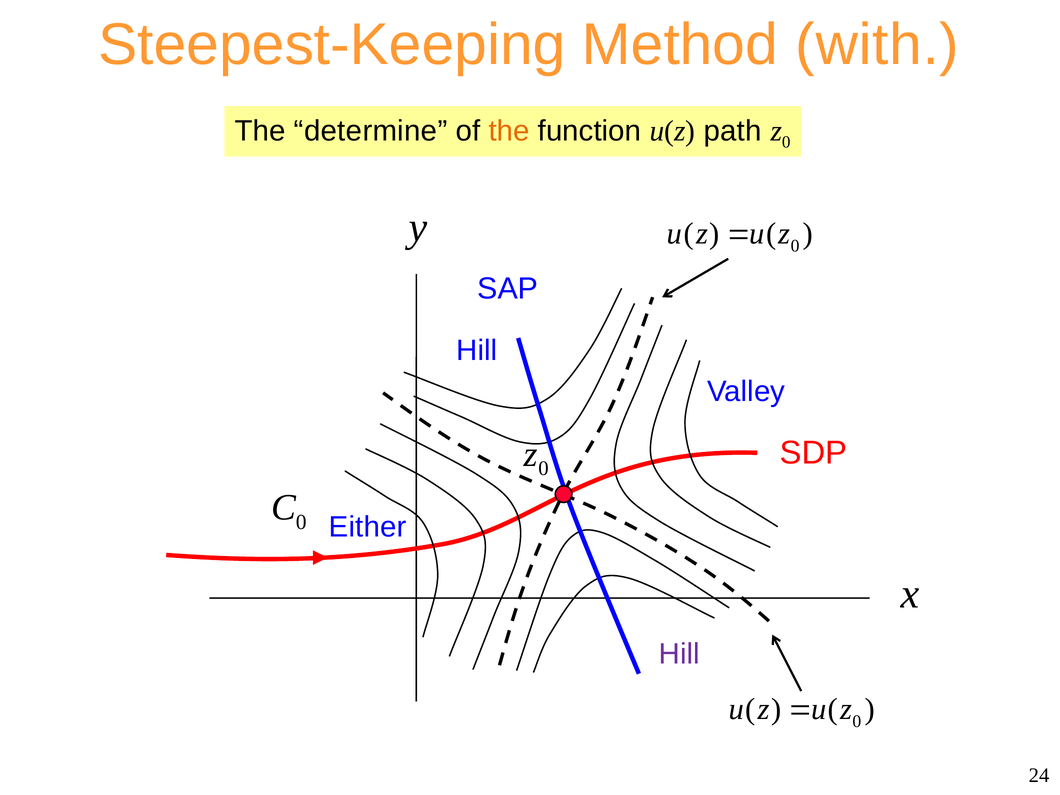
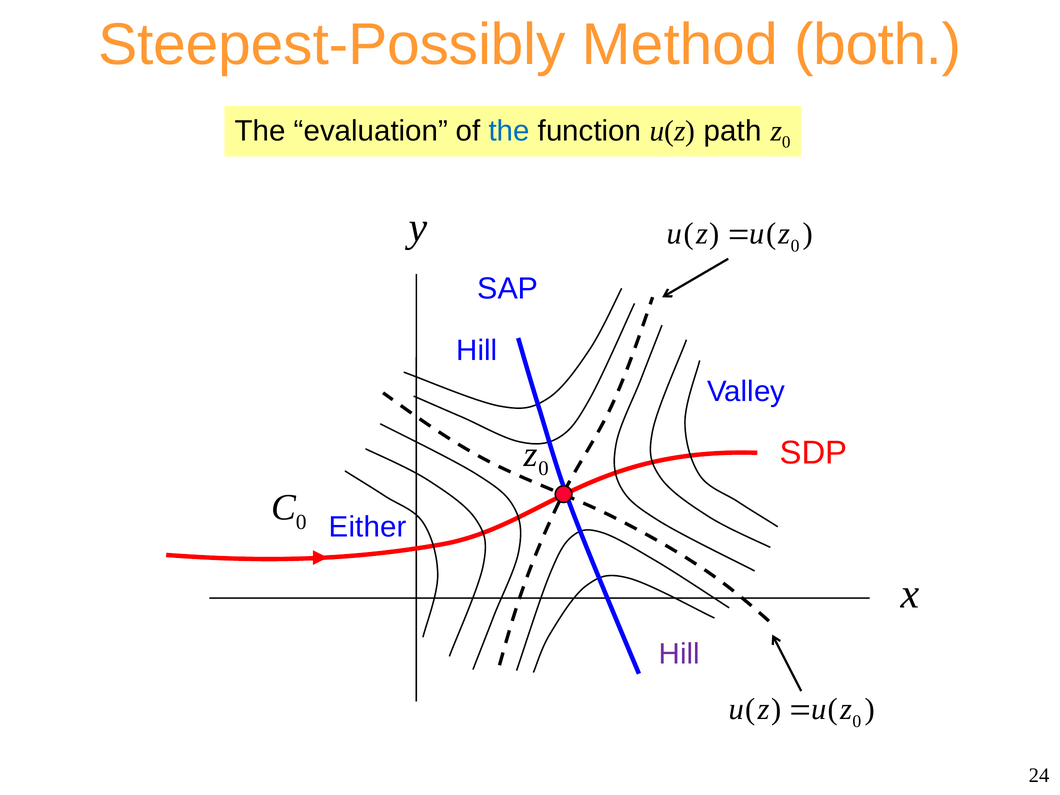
Steepest-Keeping: Steepest-Keeping -> Steepest-Possibly
with: with -> both
determine: determine -> evaluation
the at (509, 131) colour: orange -> blue
